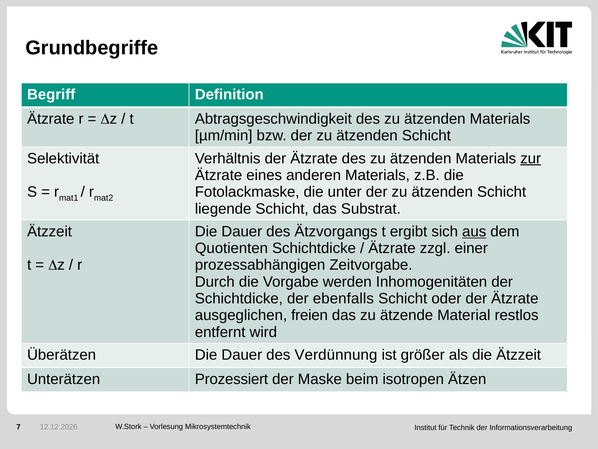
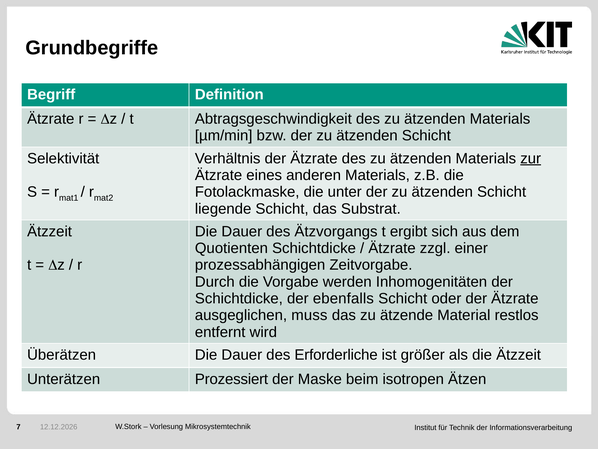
aus underline: present -> none
freien: freien -> muss
Verdünnung: Verdünnung -> Erforderliche
